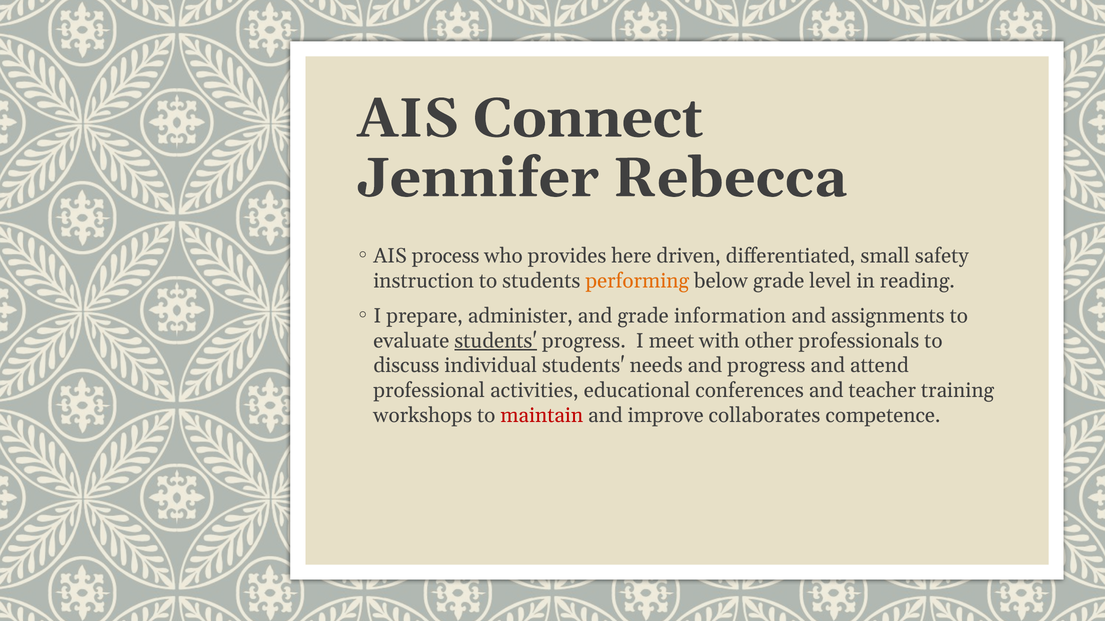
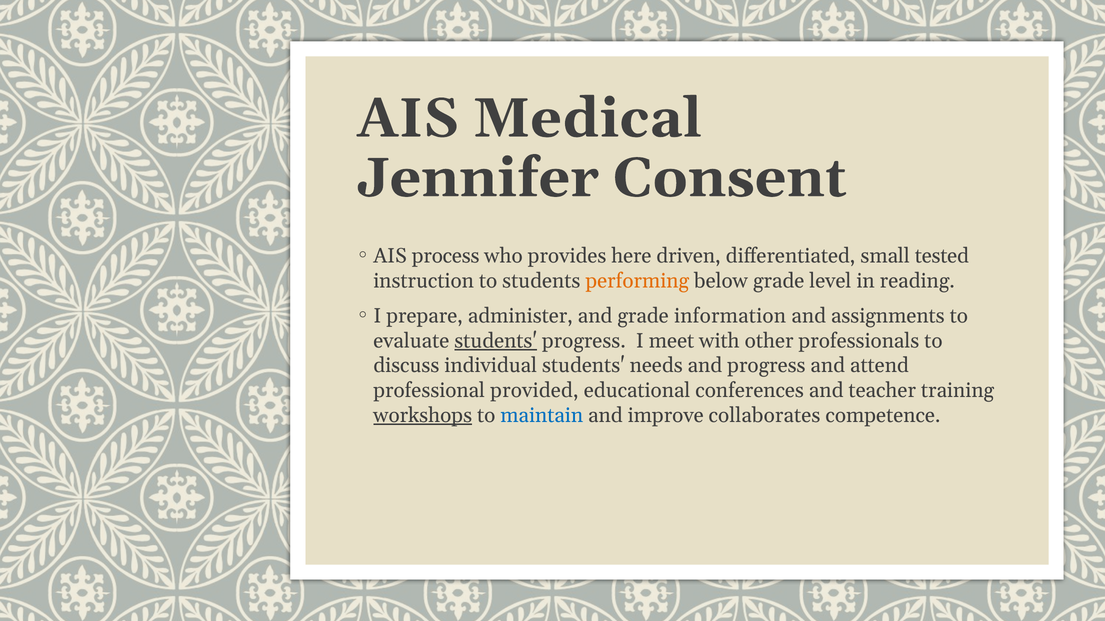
Connect: Connect -> Medical
Rebecca: Rebecca -> Consent
safety: safety -> tested
activities: activities -> provided
workshops underline: none -> present
maintain colour: red -> blue
